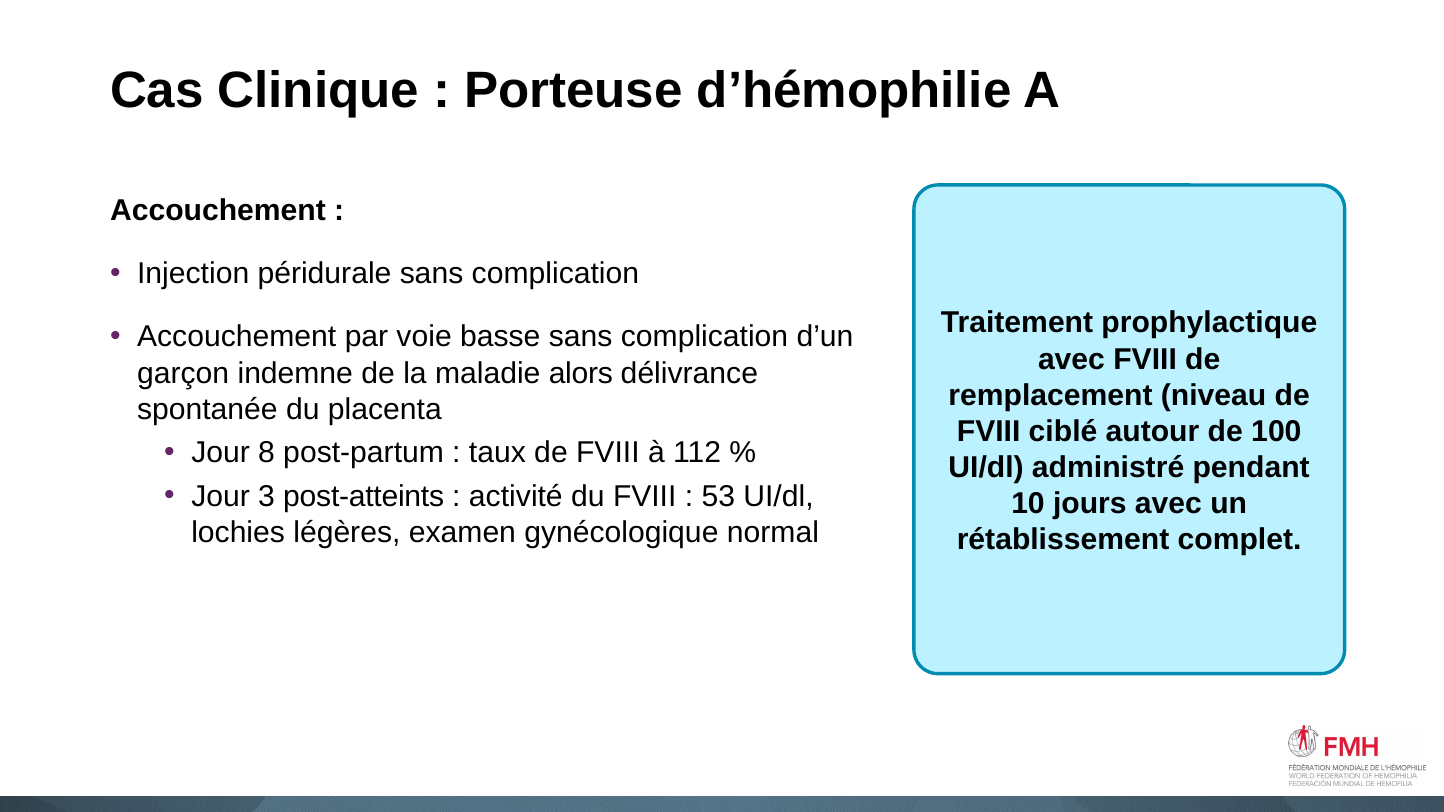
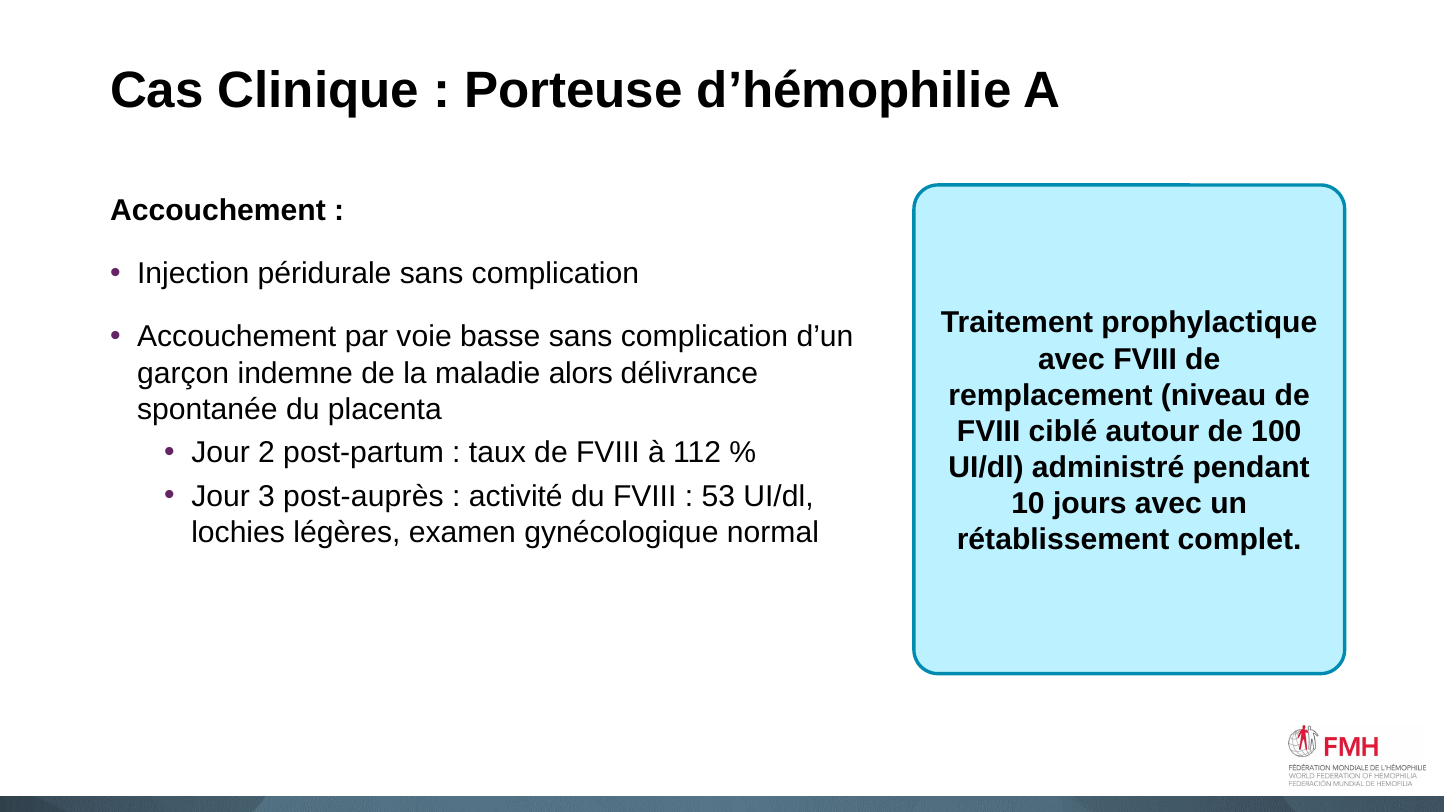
8: 8 -> 2
post-atteints: post-atteints -> post-auprès
